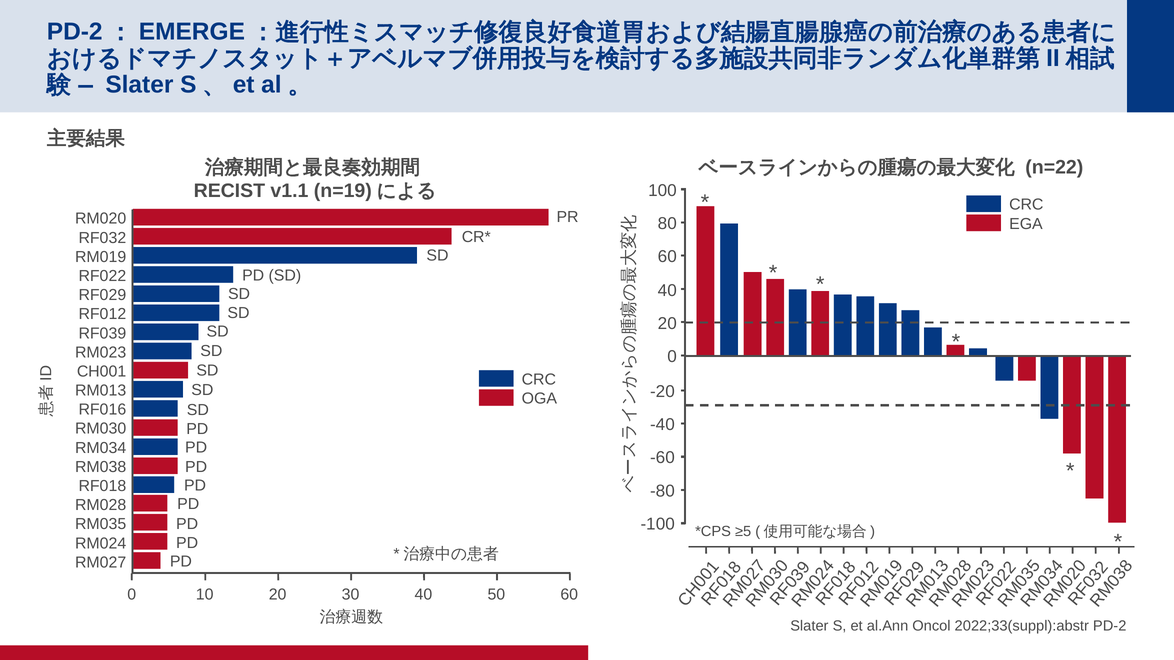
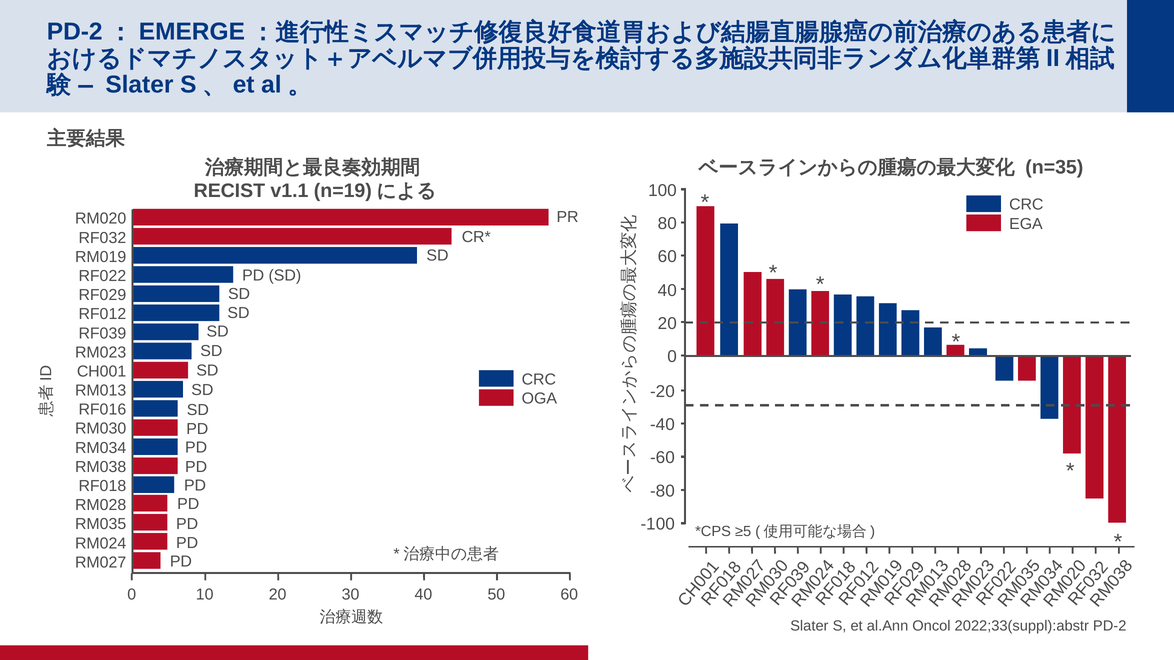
n=22: n=22 -> n=35
